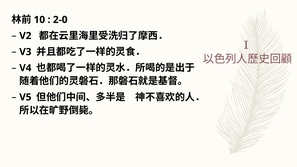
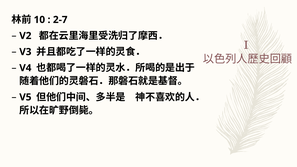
2-0: 2-0 -> 2-7
